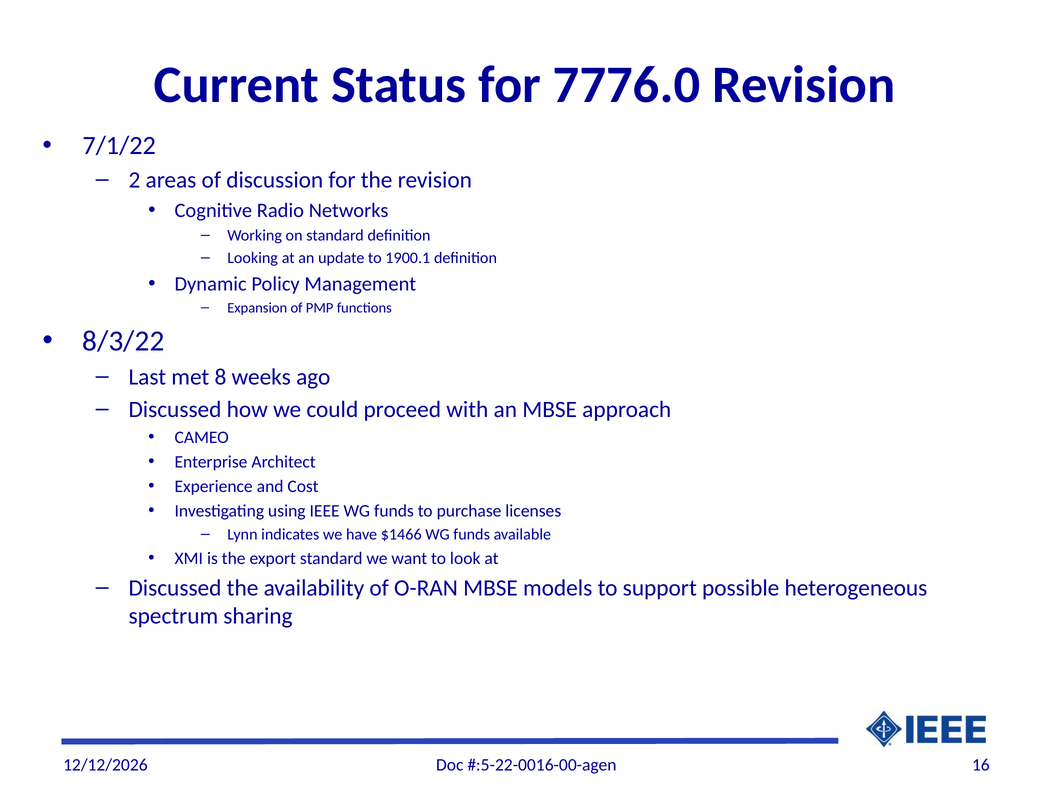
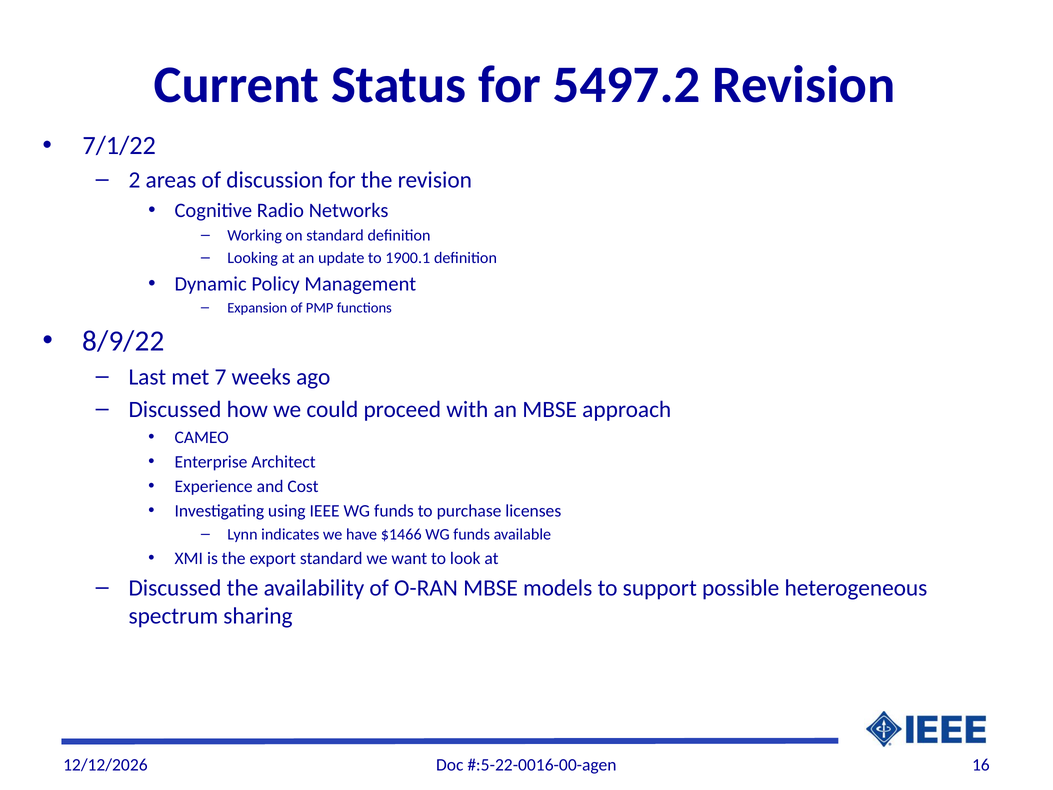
7776.0: 7776.0 -> 5497.2
8/3/22: 8/3/22 -> 8/9/22
8: 8 -> 7
